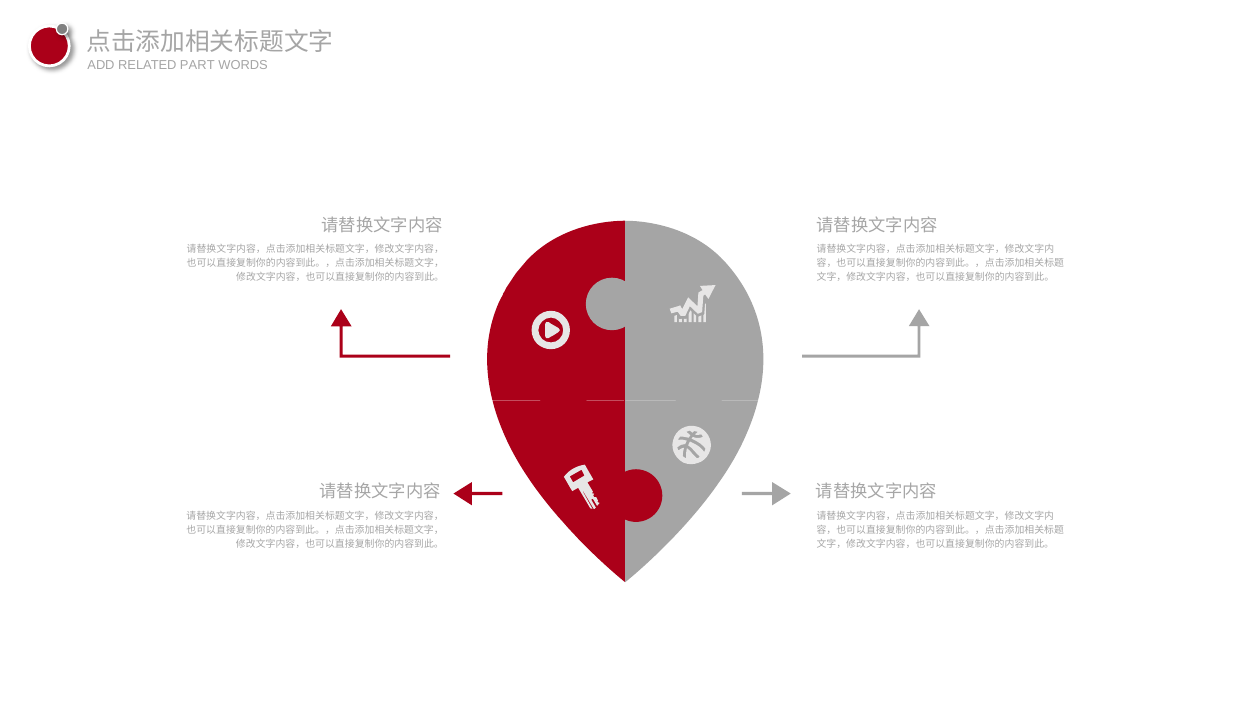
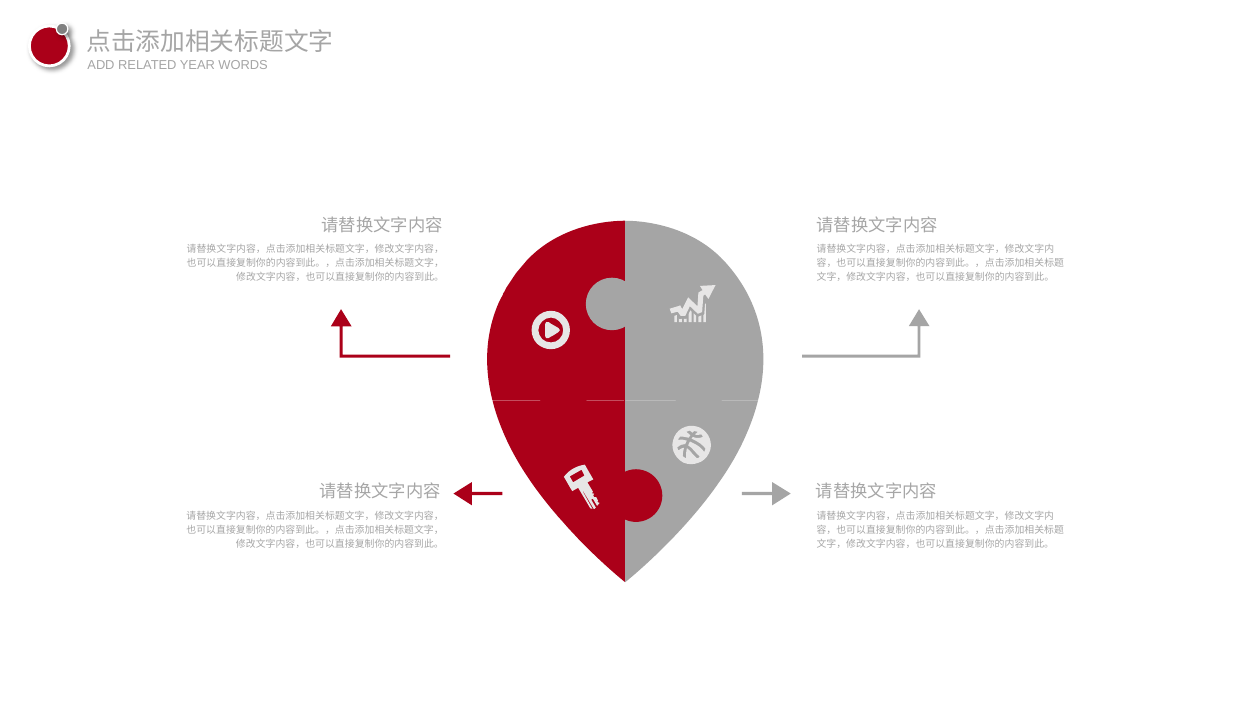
PART: PART -> YEAR
